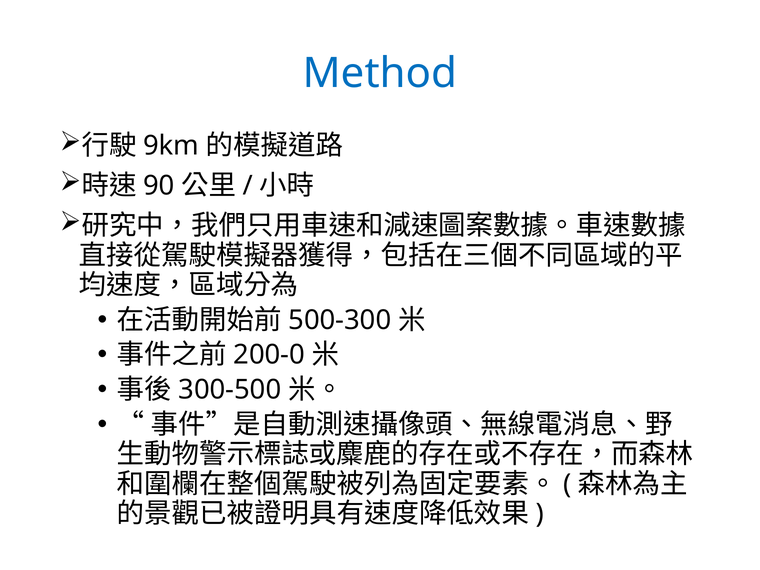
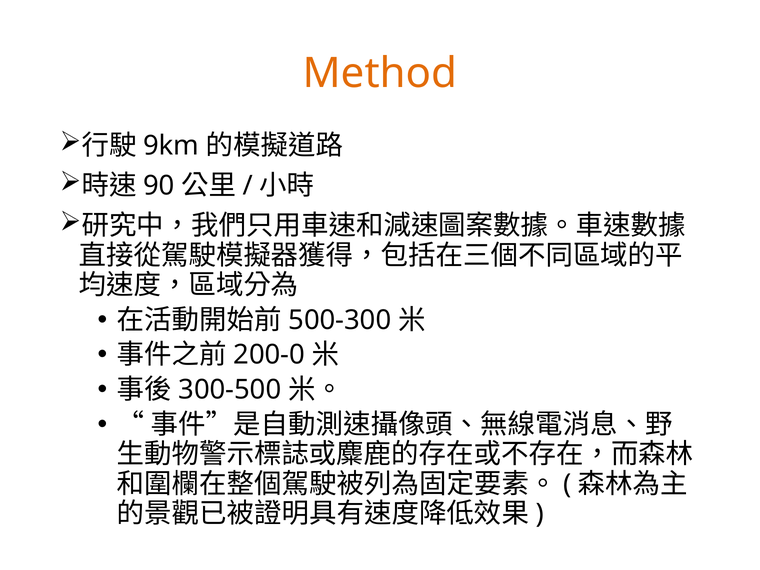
Method colour: blue -> orange
